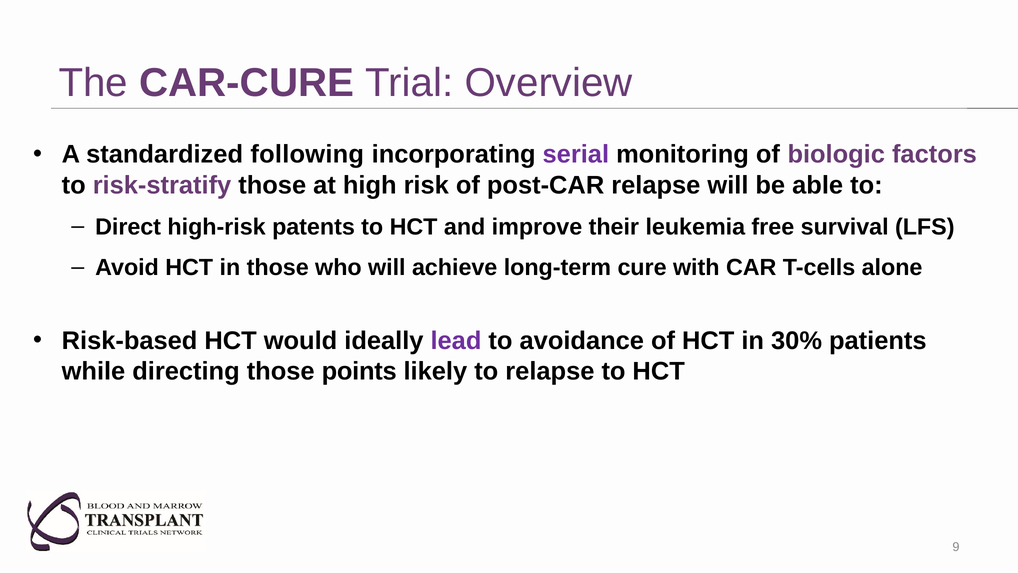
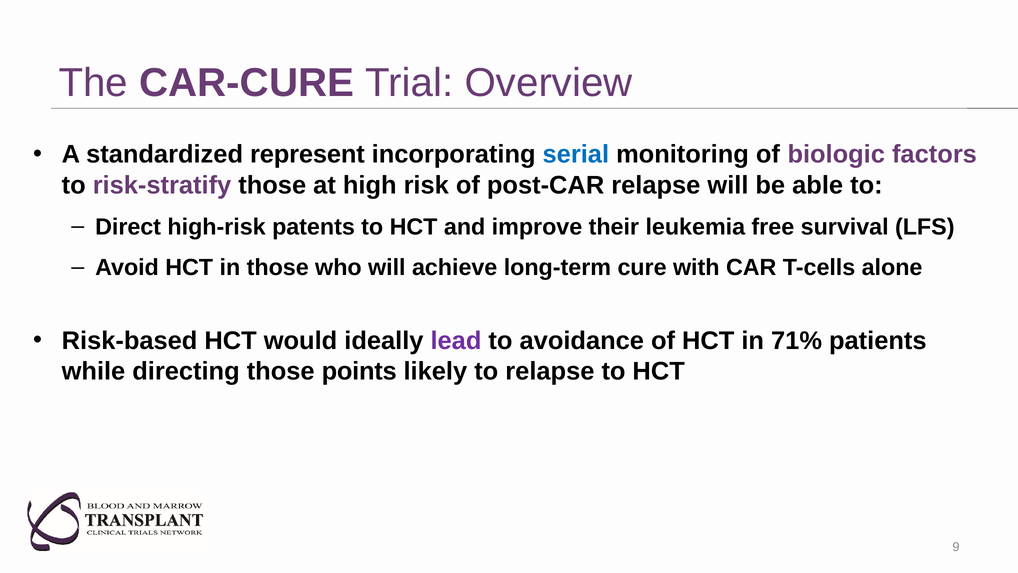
following: following -> represent
serial colour: purple -> blue
30%: 30% -> 71%
